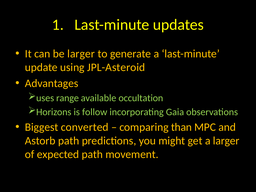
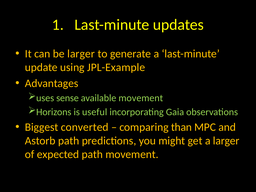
JPL-Asteroid: JPL-Asteroid -> JPL-Example
range: range -> sense
available occultation: occultation -> movement
follow: follow -> useful
